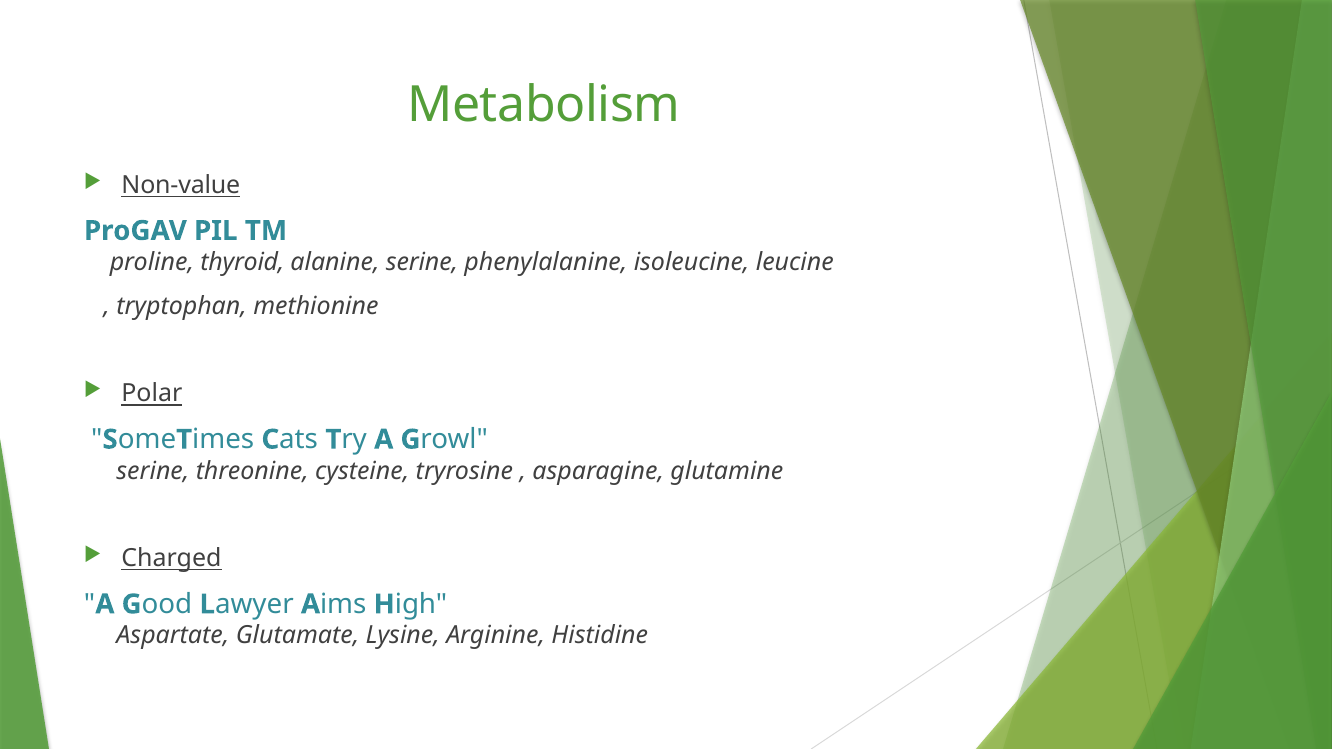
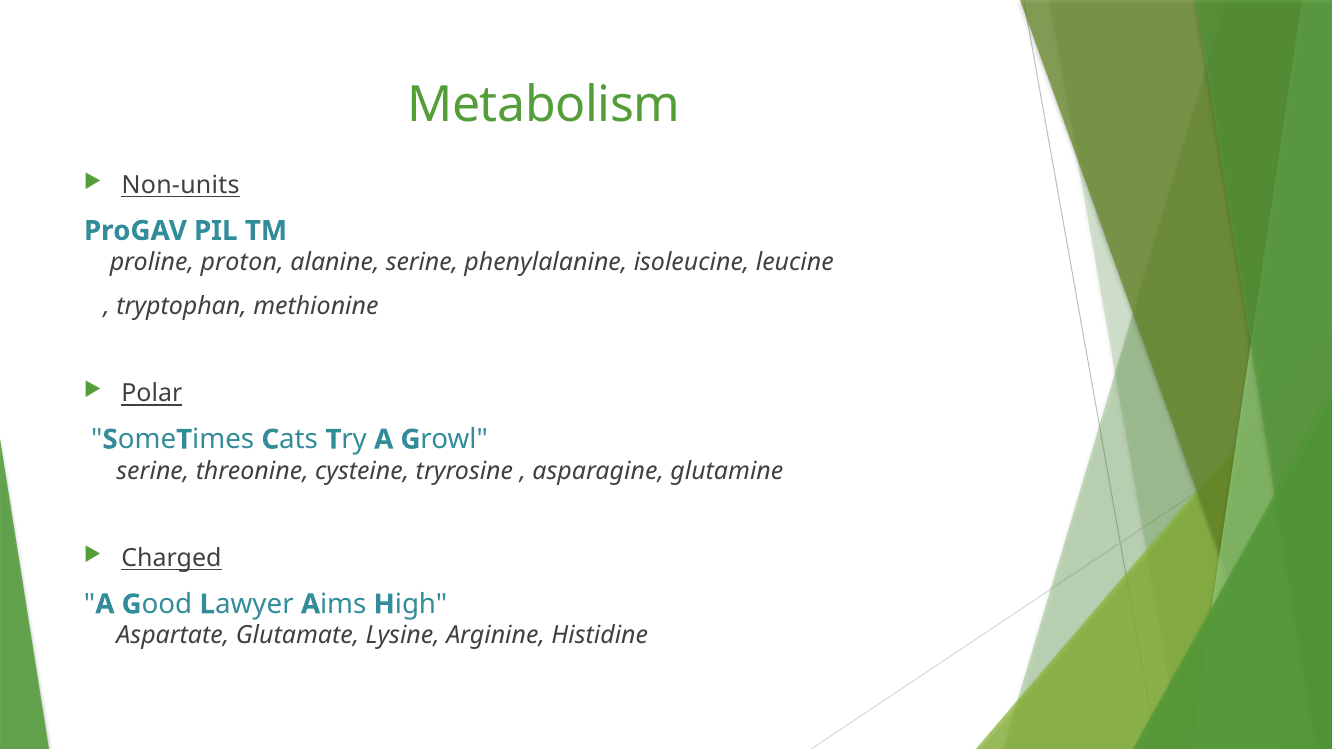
Non-value: Non-value -> Non-units
thyroid: thyroid -> proton
